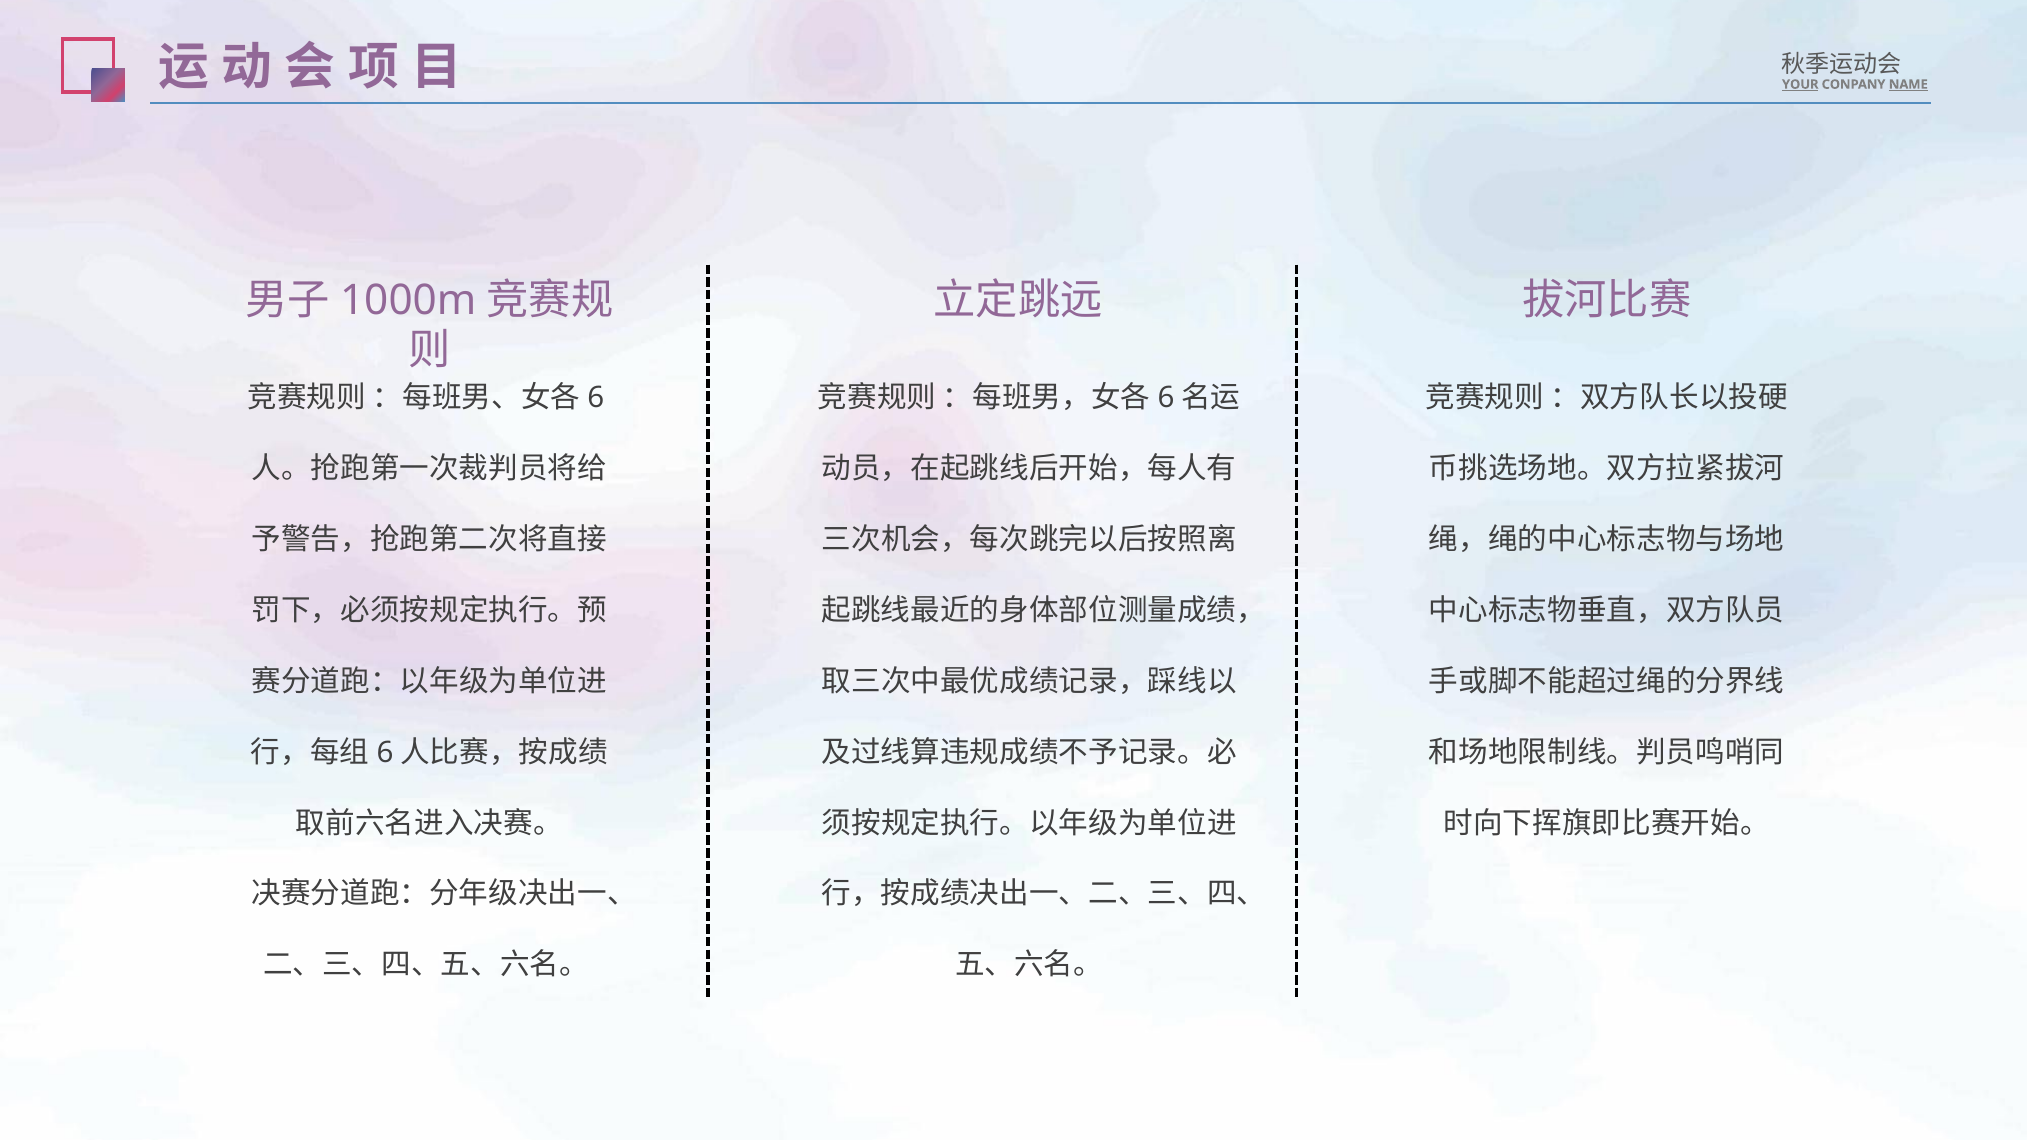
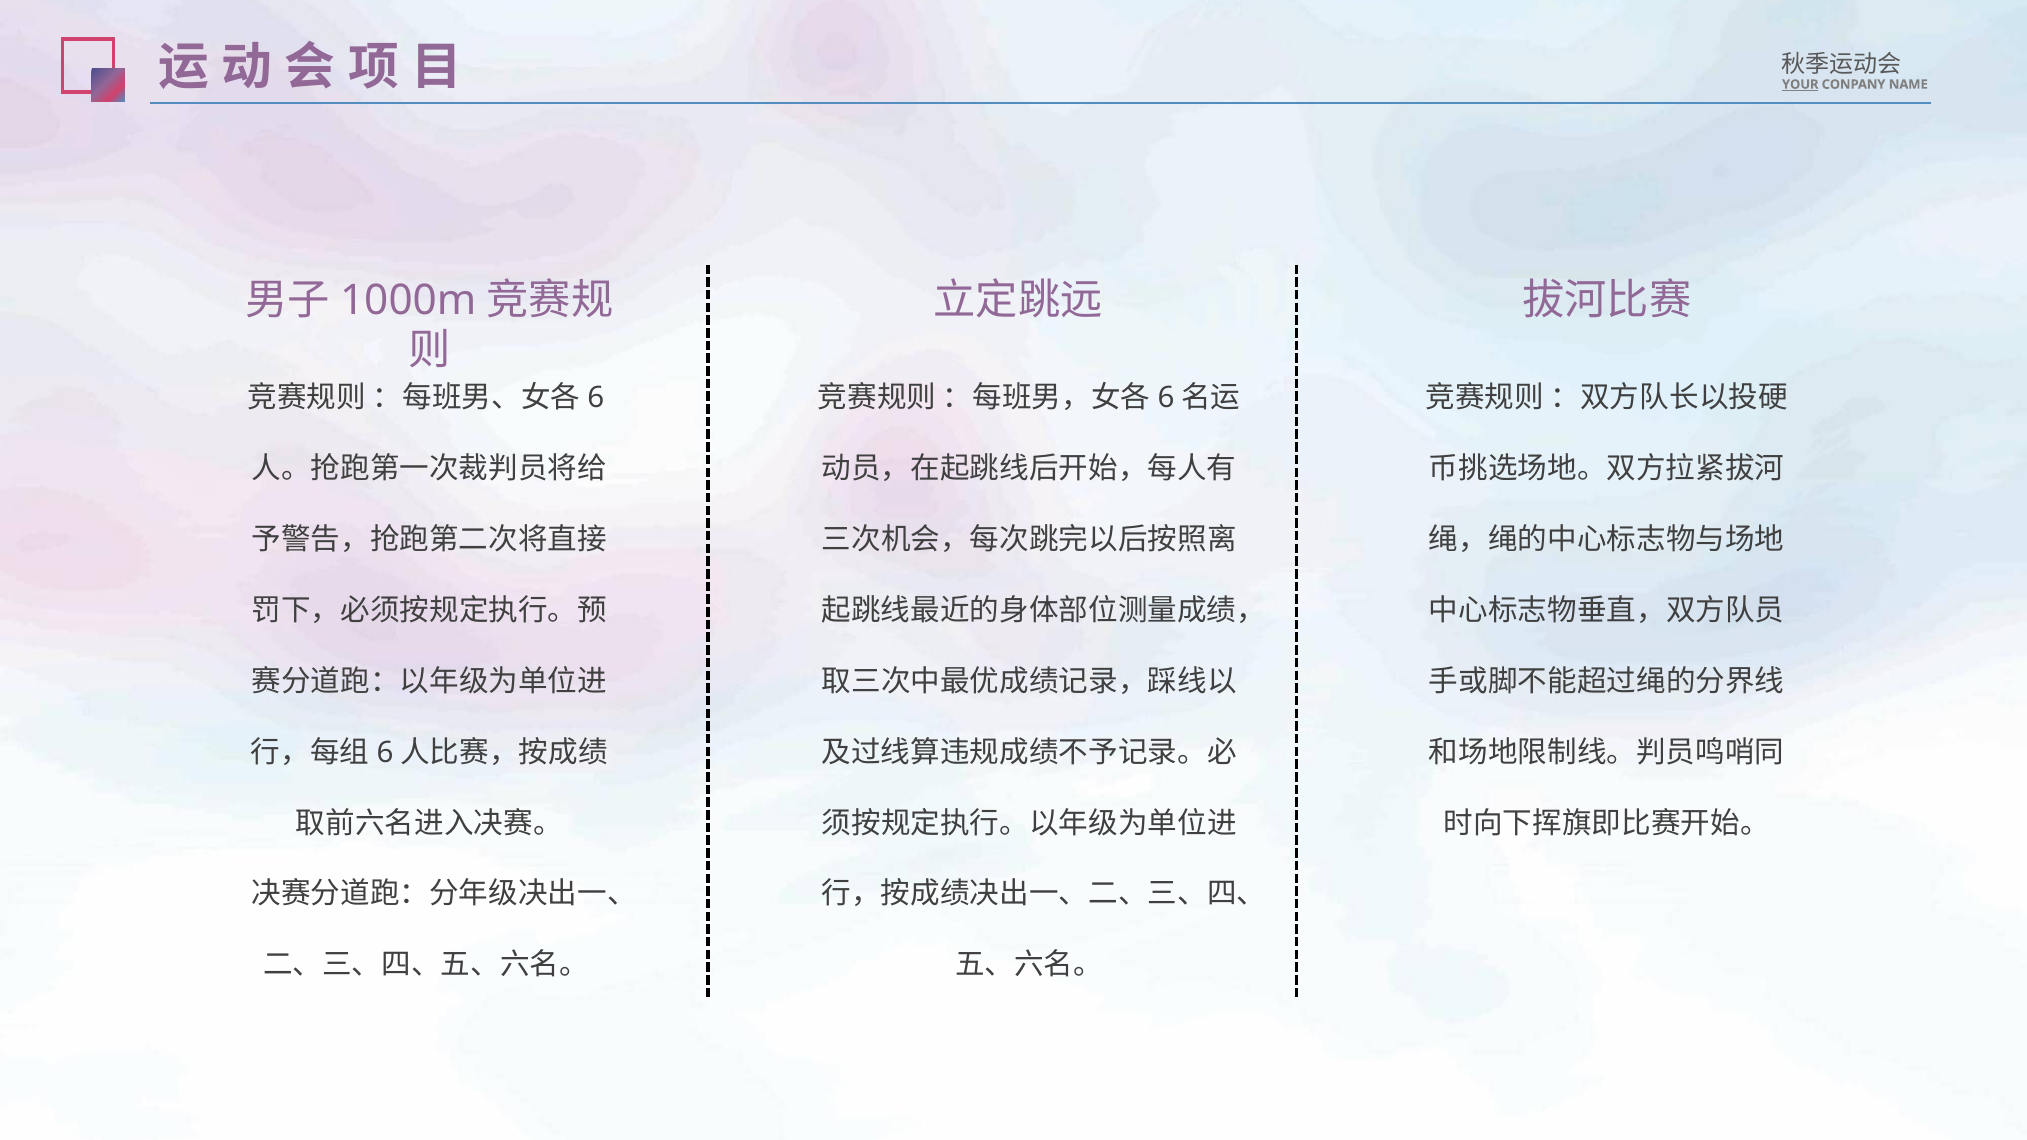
NAME underline: present -> none
